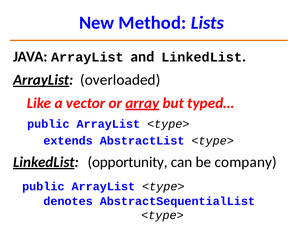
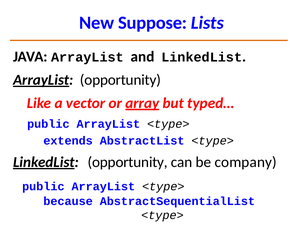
Method: Method -> Suppose
ArrayList overloaded: overloaded -> opportunity
denotes: denotes -> because
